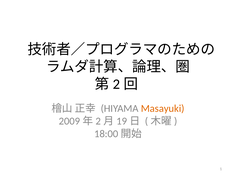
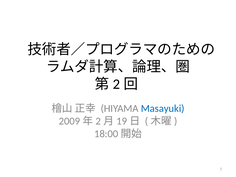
Masayuki colour: orange -> blue
